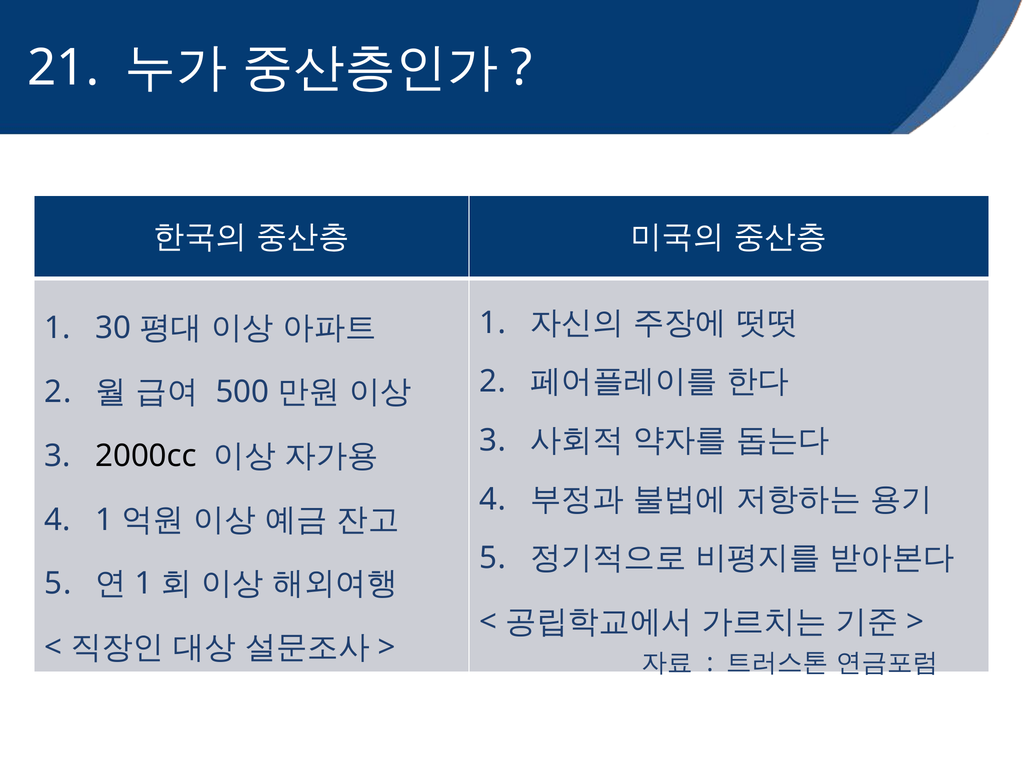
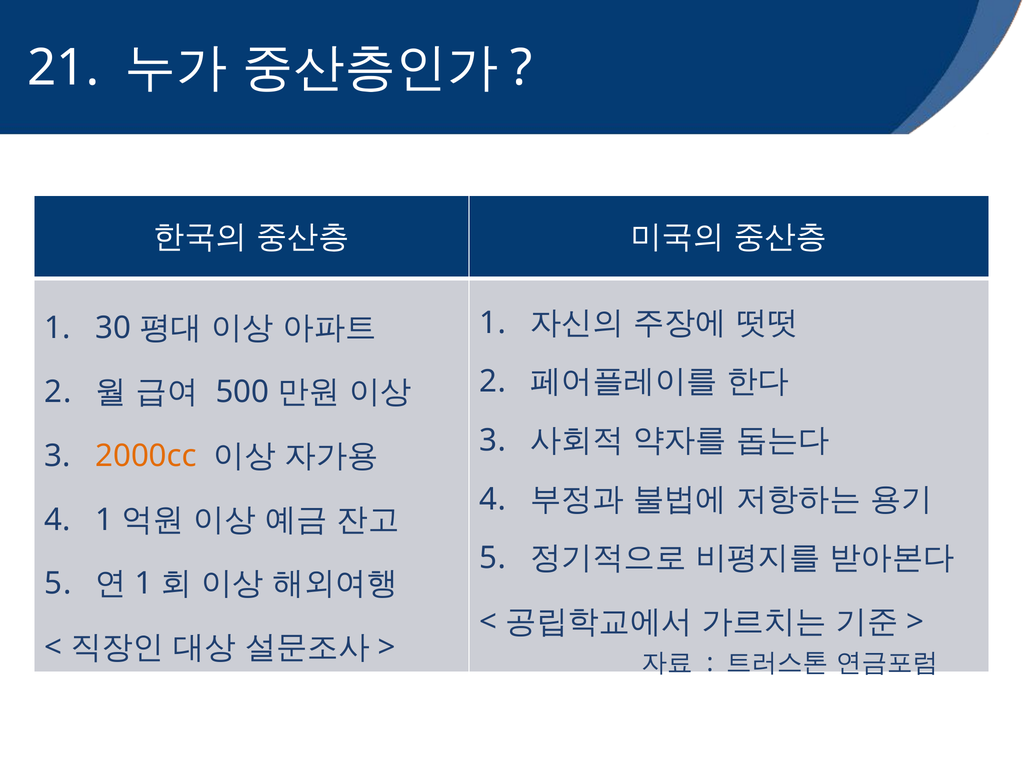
2000cc colour: black -> orange
